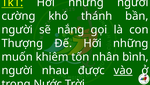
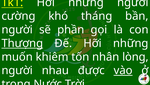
thánh: thánh -> tháng
nắng: nắng -> phần
Thượng underline: none -> present
bình: bình -> lòng
